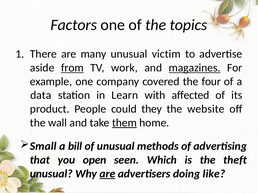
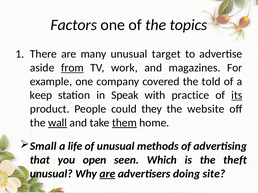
victim: victim -> target
magazines underline: present -> none
four: four -> told
data: data -> keep
Learn: Learn -> Speak
affected: affected -> practice
its underline: none -> present
wall underline: none -> present
bill: bill -> life
like: like -> site
